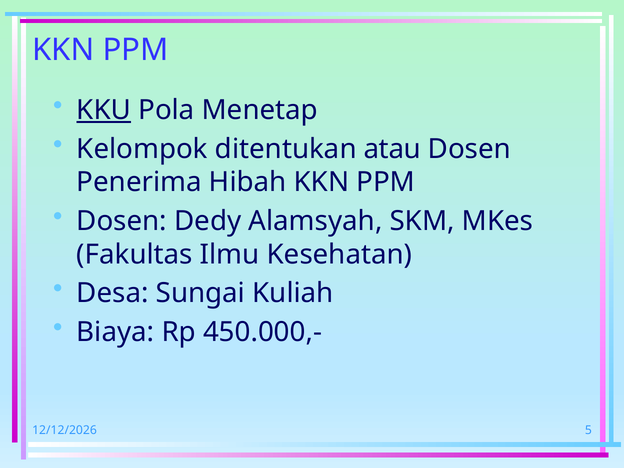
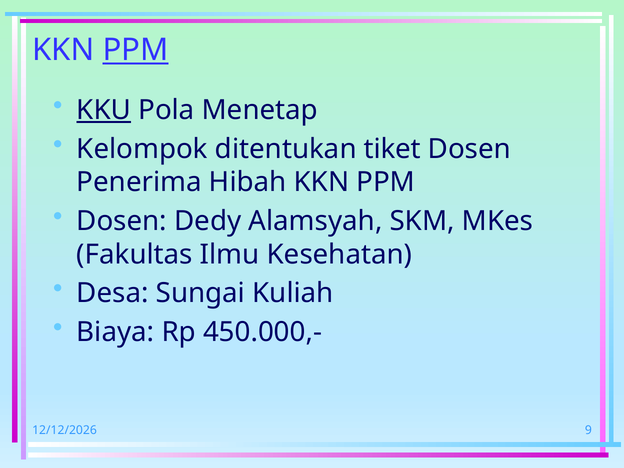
PPM at (136, 50) underline: none -> present
atau: atau -> tiket
5: 5 -> 9
